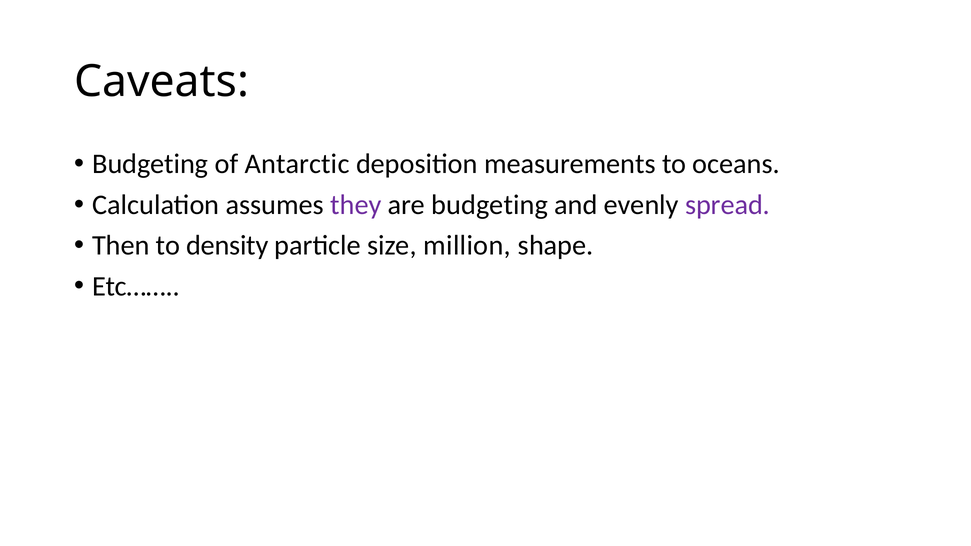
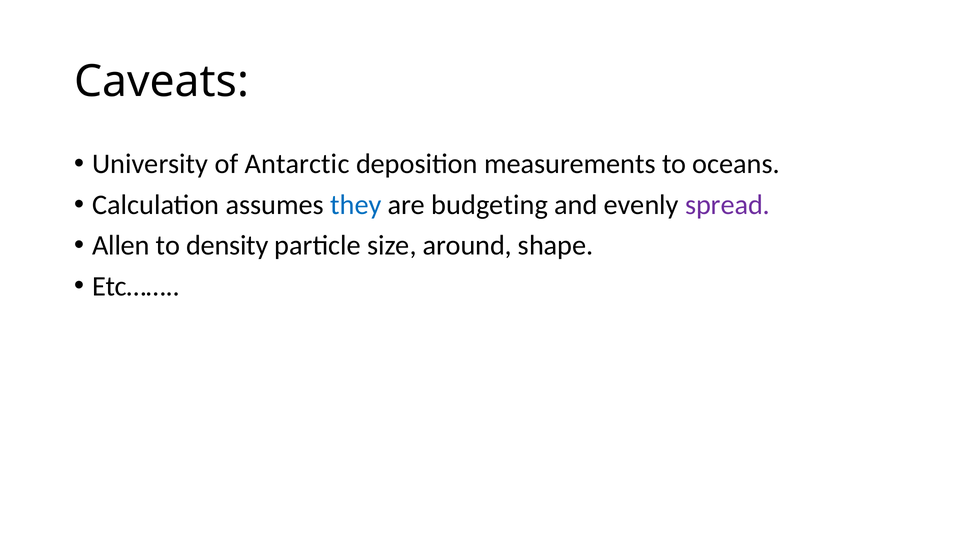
Budgeting at (150, 164): Budgeting -> University
they colour: purple -> blue
Then: Then -> Allen
million: million -> around
